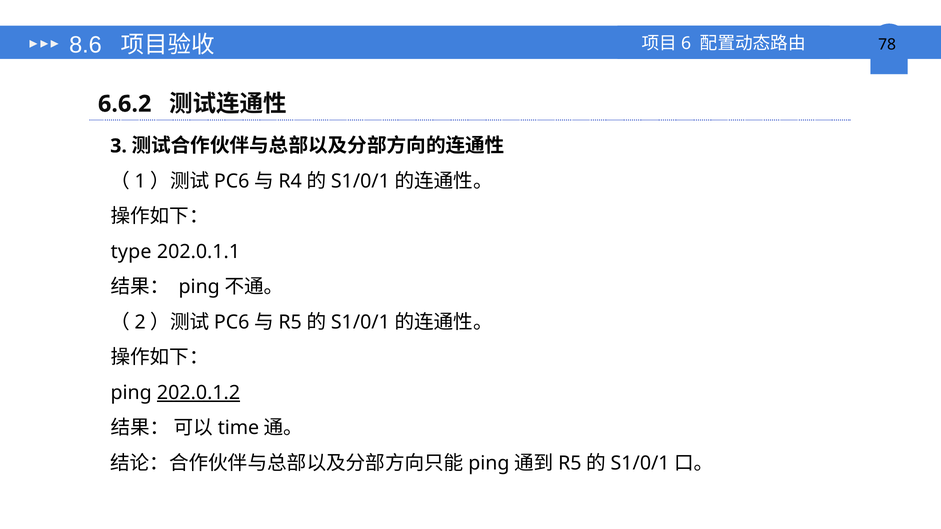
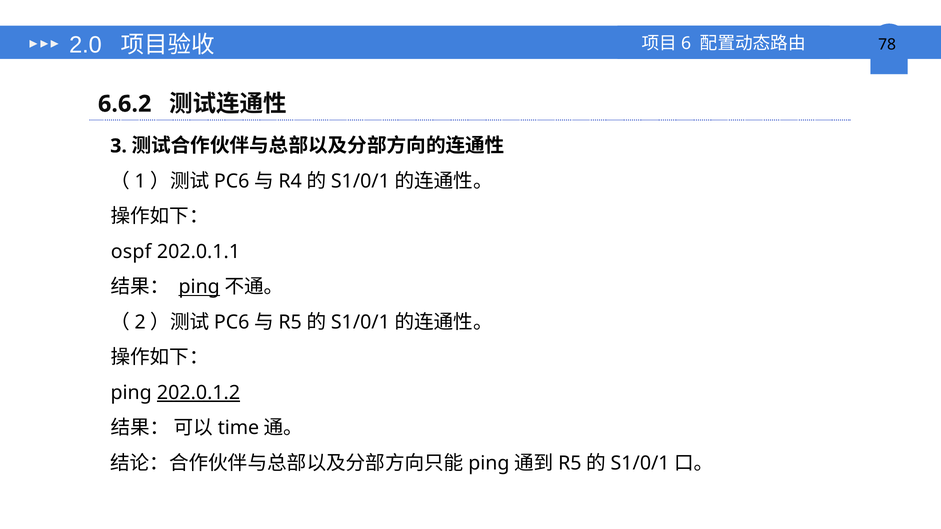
8.6: 8.6 -> 2.0
type: type -> ospf
ping at (199, 287) underline: none -> present
